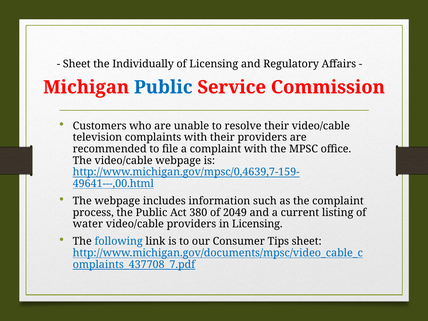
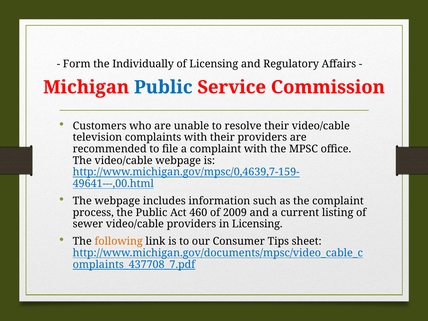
Sheet at (77, 64): Sheet -> Form
380: 380 -> 460
2049: 2049 -> 2009
water: water -> sewer
following colour: blue -> orange
